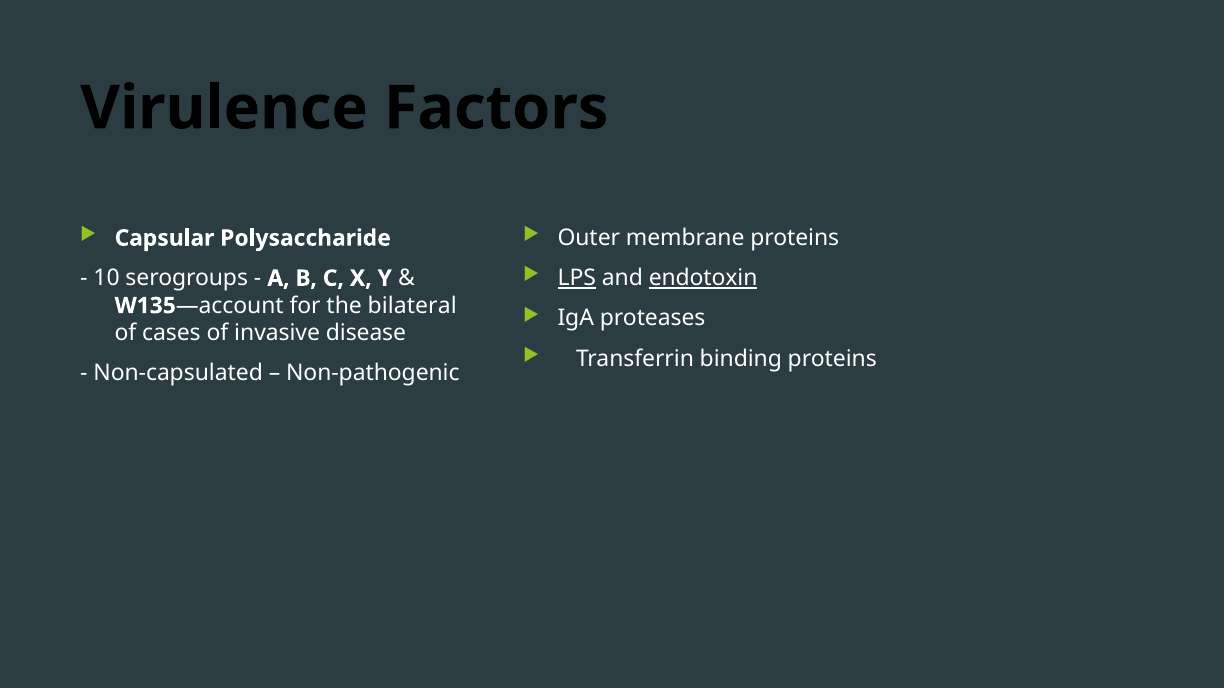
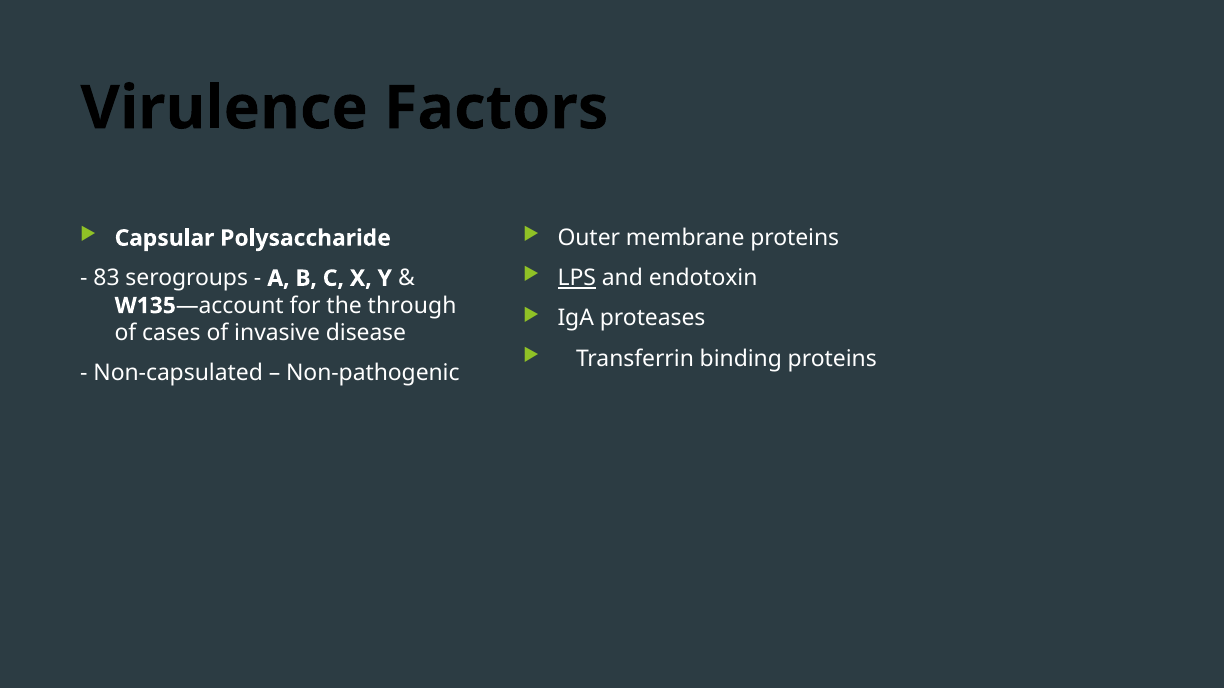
endotoxin underline: present -> none
10: 10 -> 83
bilateral: bilateral -> through
